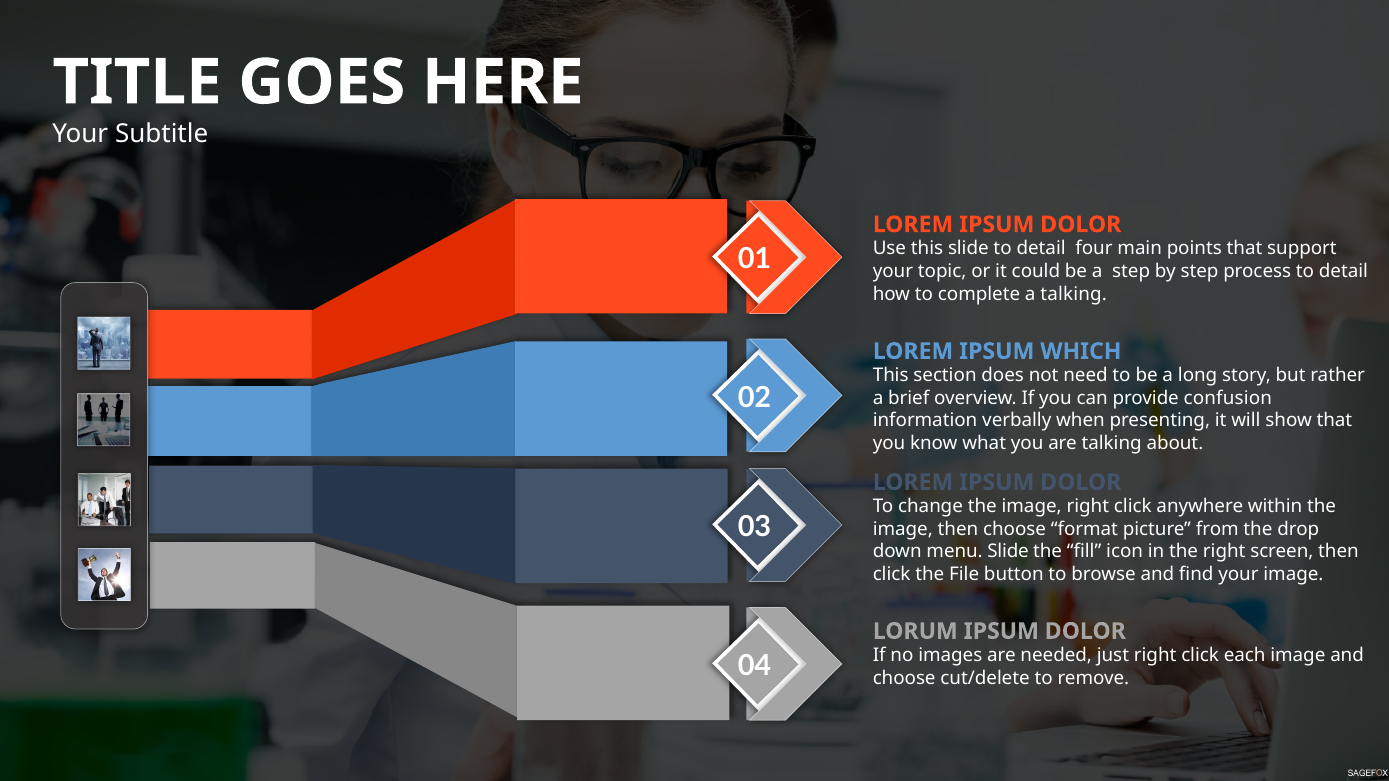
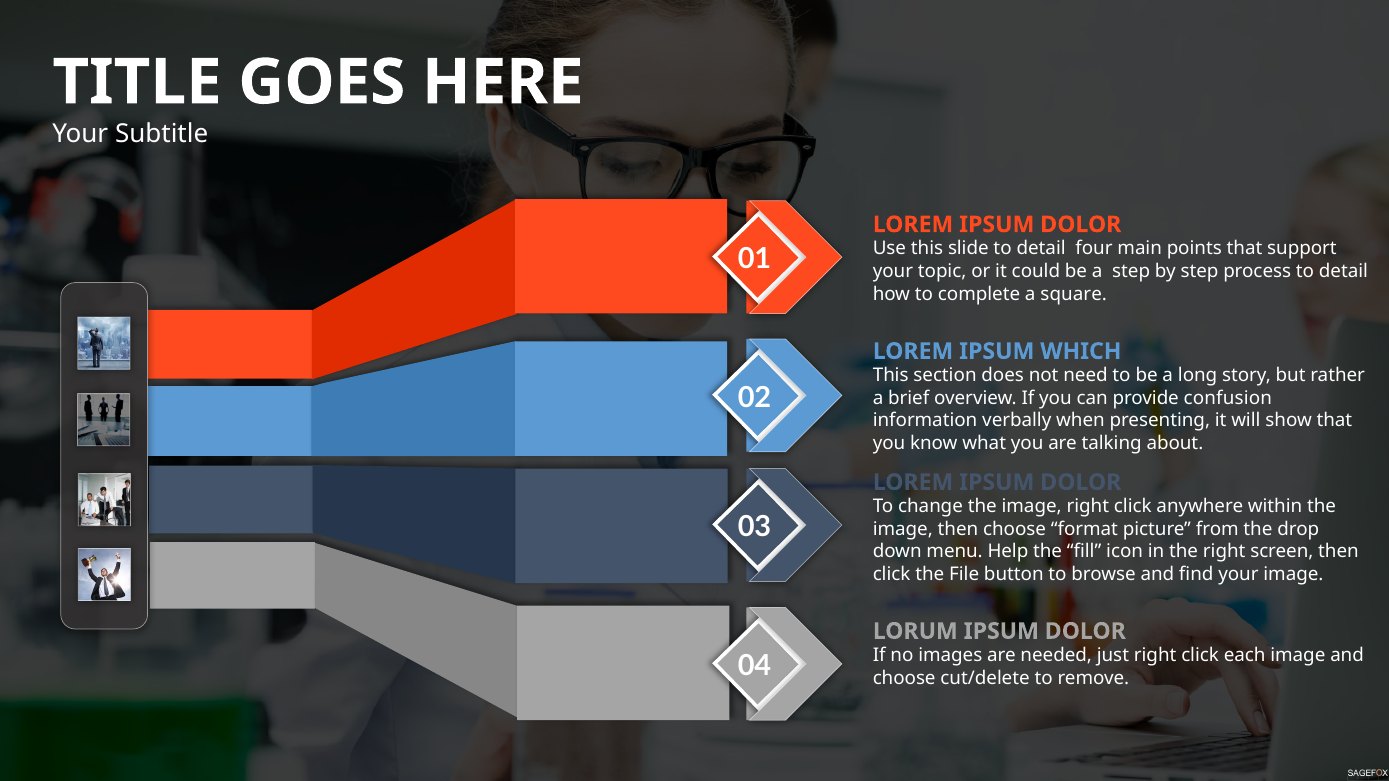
a talking: talking -> square
menu Slide: Slide -> Help
